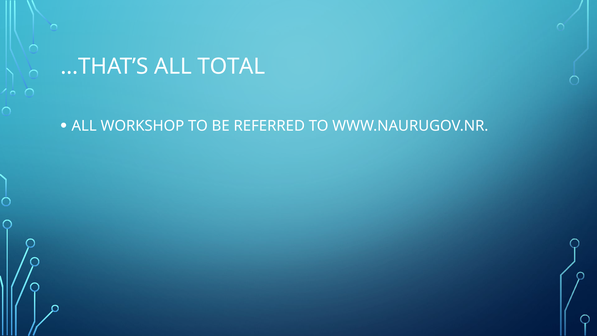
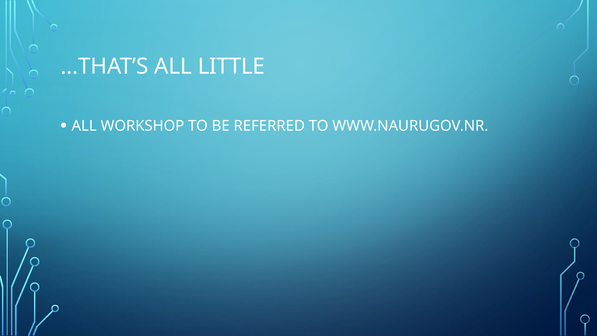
TOTAL: TOTAL -> LITTLE
